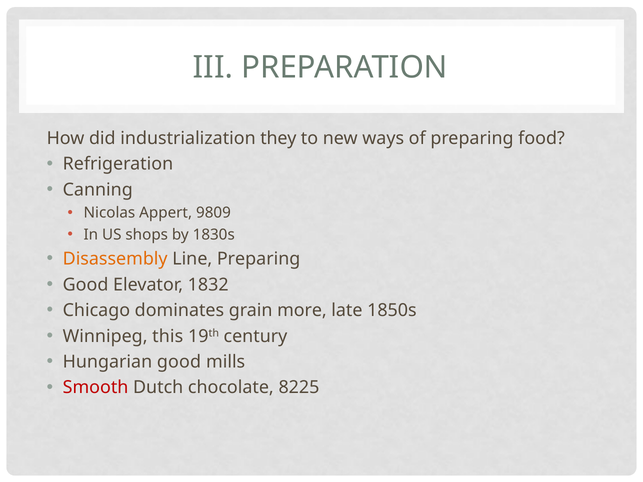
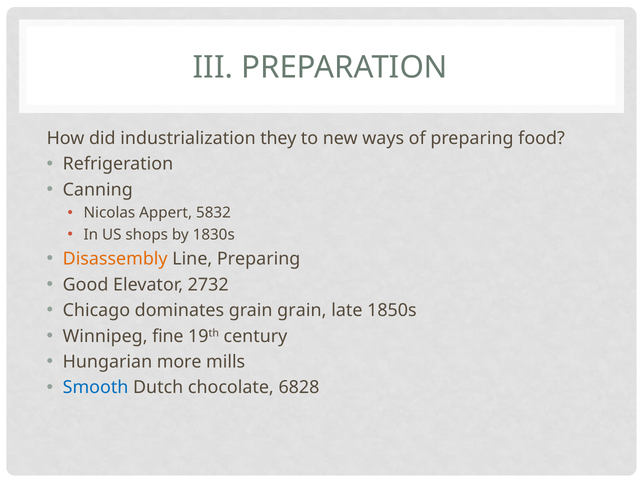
9809: 9809 -> 5832
1832: 1832 -> 2732
grain more: more -> grain
this: this -> fine
Hungarian good: good -> more
Smooth colour: red -> blue
8225: 8225 -> 6828
